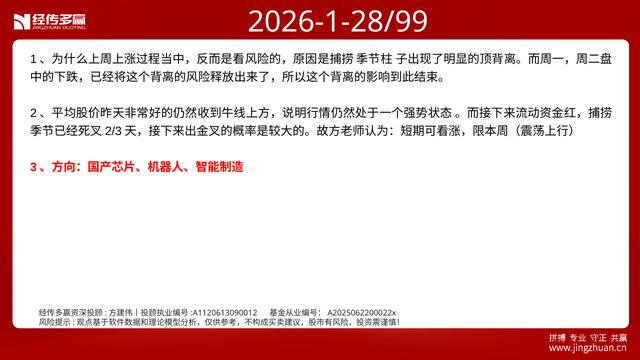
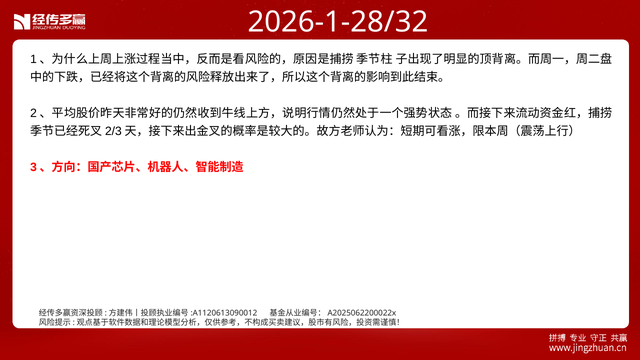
2026-1-28/99: 2026-1-28/99 -> 2026-1-28/32
